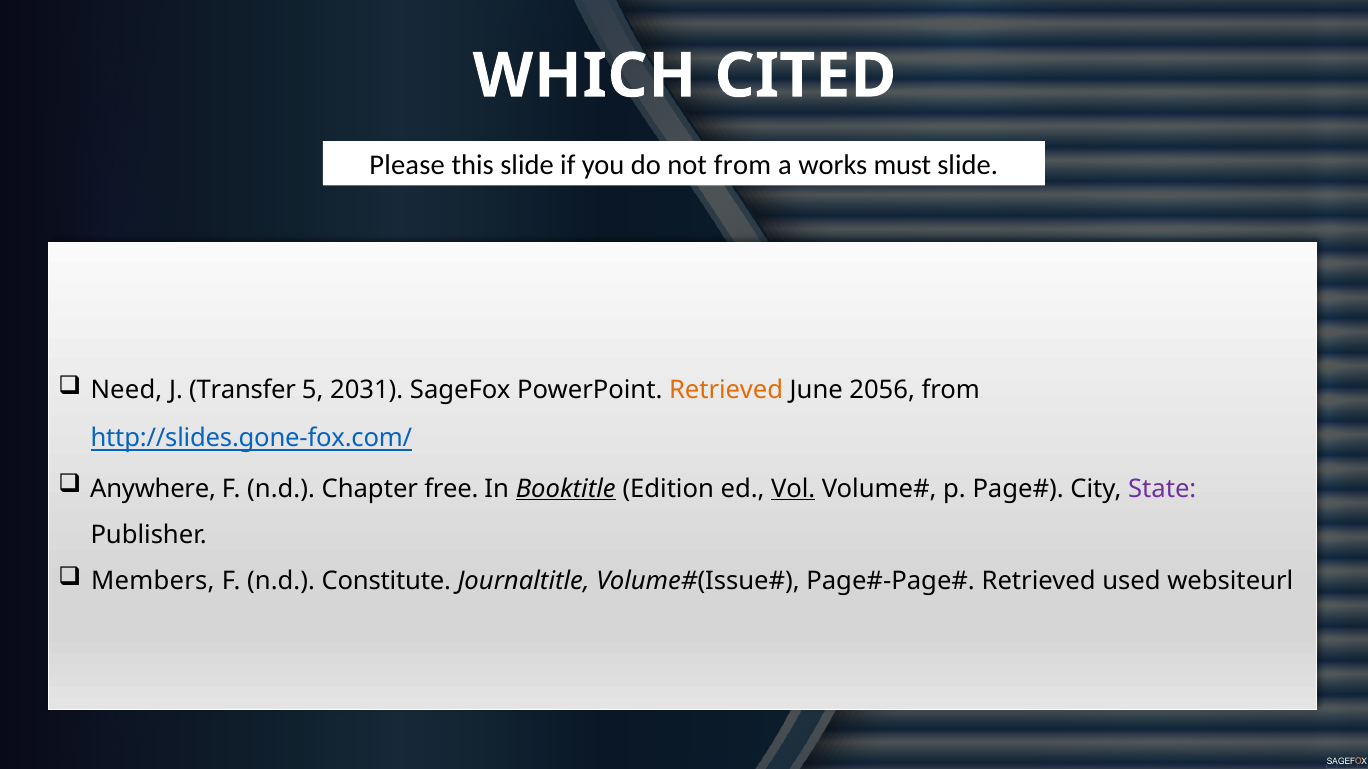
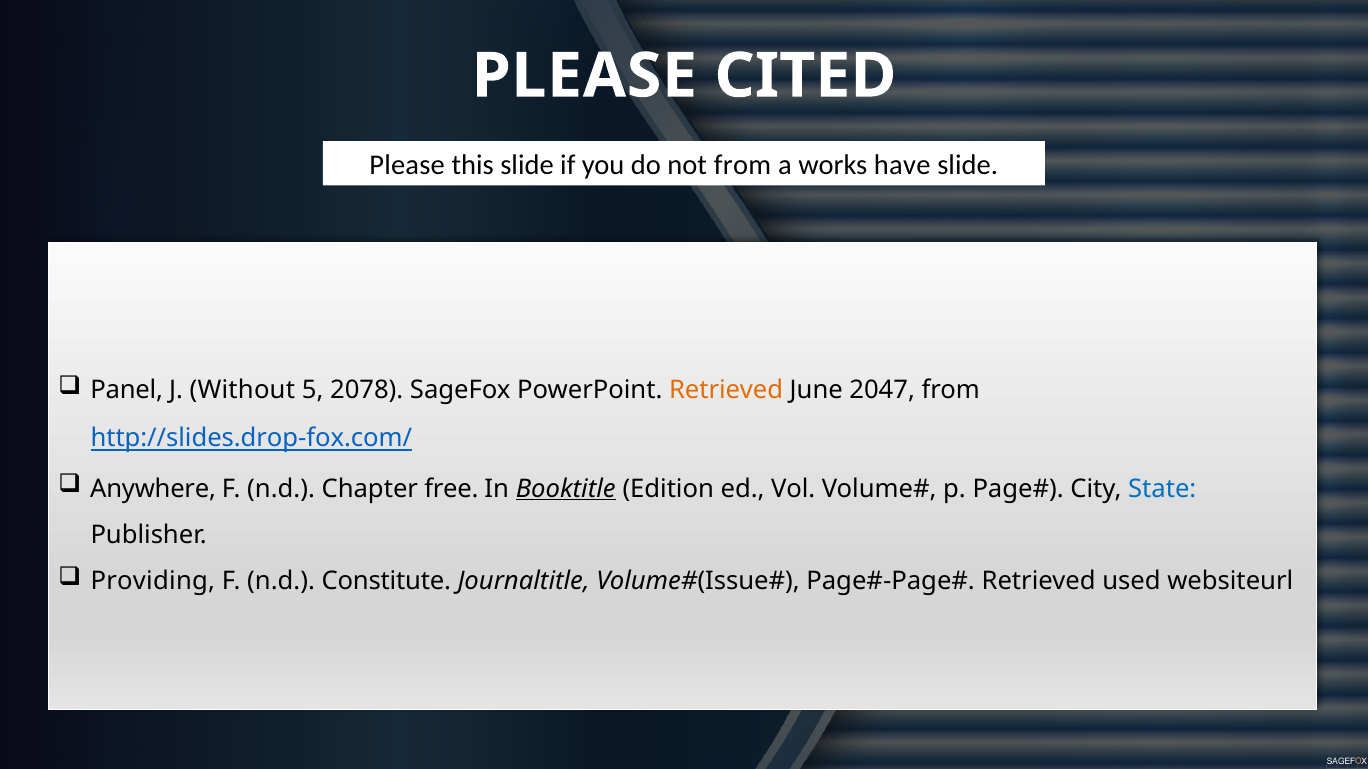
WHICH at (584, 76): WHICH -> PLEASE
must: must -> have
Need: Need -> Panel
Transfer: Transfer -> Without
2031: 2031 -> 2078
2056: 2056 -> 2047
http://slides.gone-fox.com/: http://slides.gone-fox.com/ -> http://slides.drop-fox.com/
Vol underline: present -> none
State colour: purple -> blue
Members: Members -> Providing
